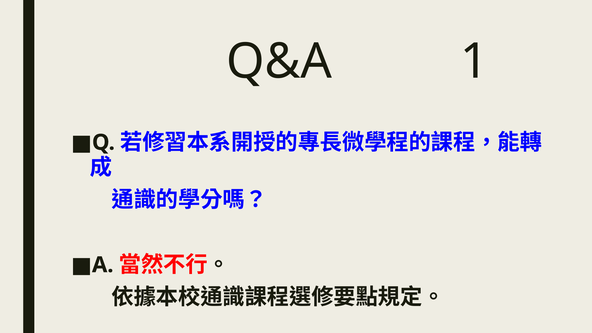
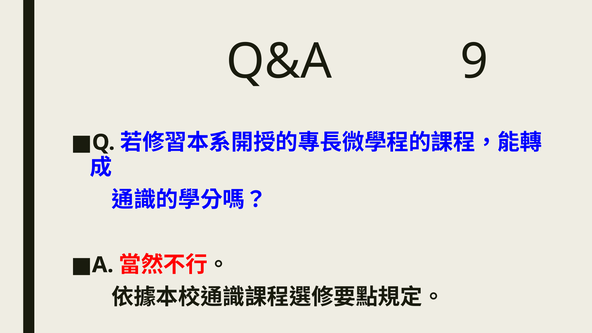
1: 1 -> 9
